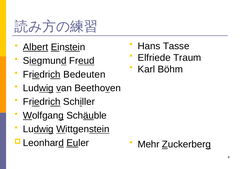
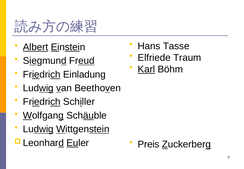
Karl underline: none -> present
Bedeuten: Bedeuten -> Einladung
Mehr: Mehr -> Preis
